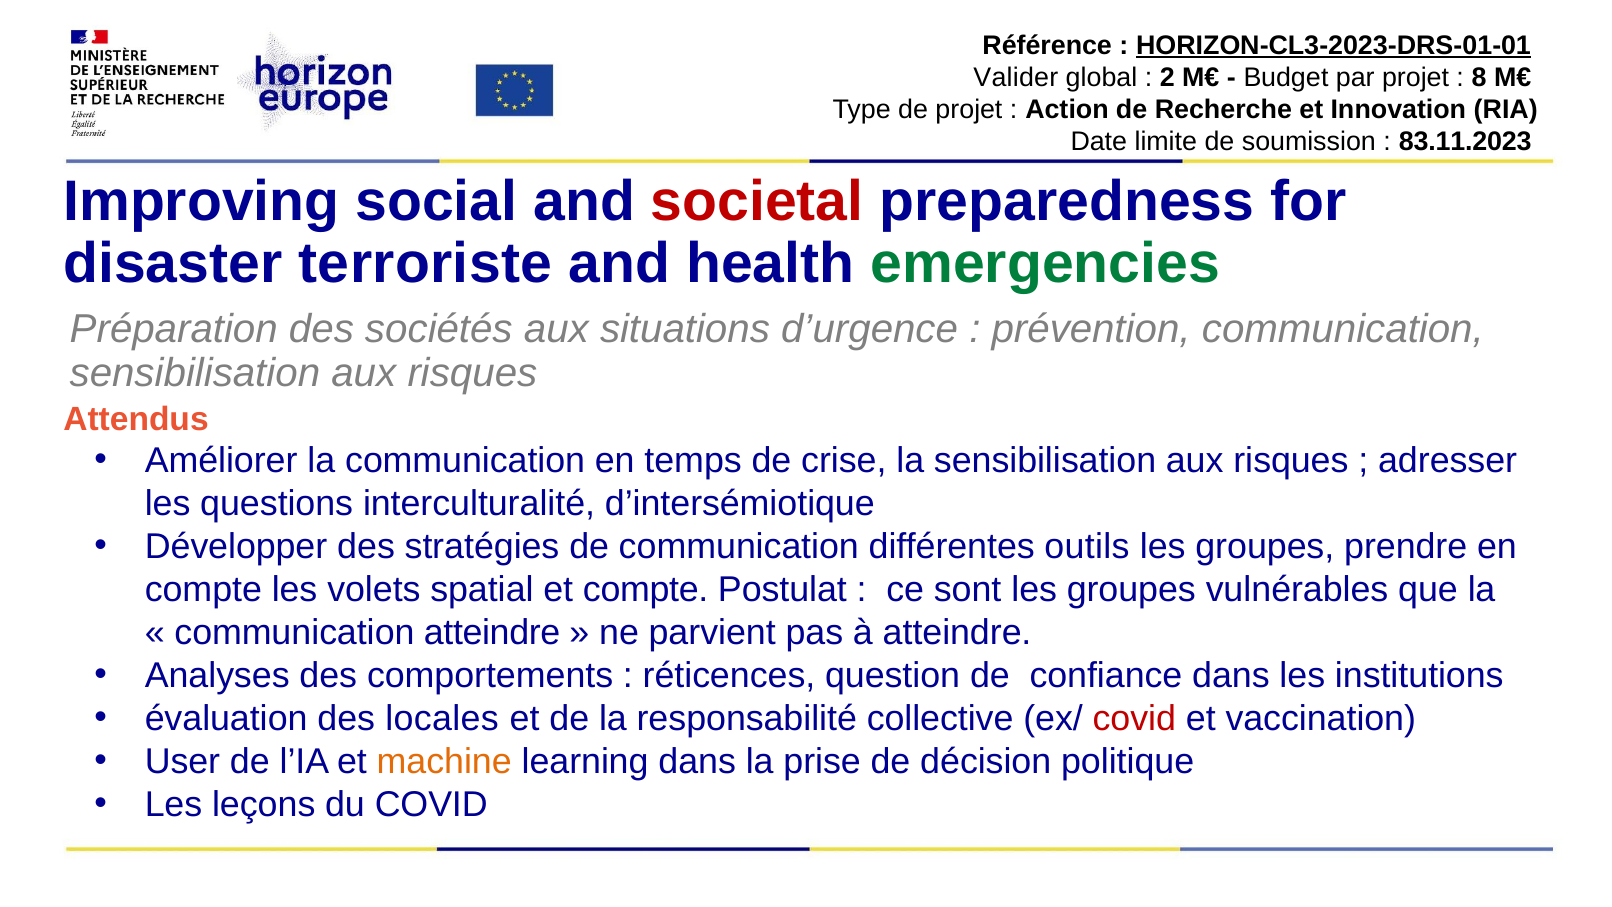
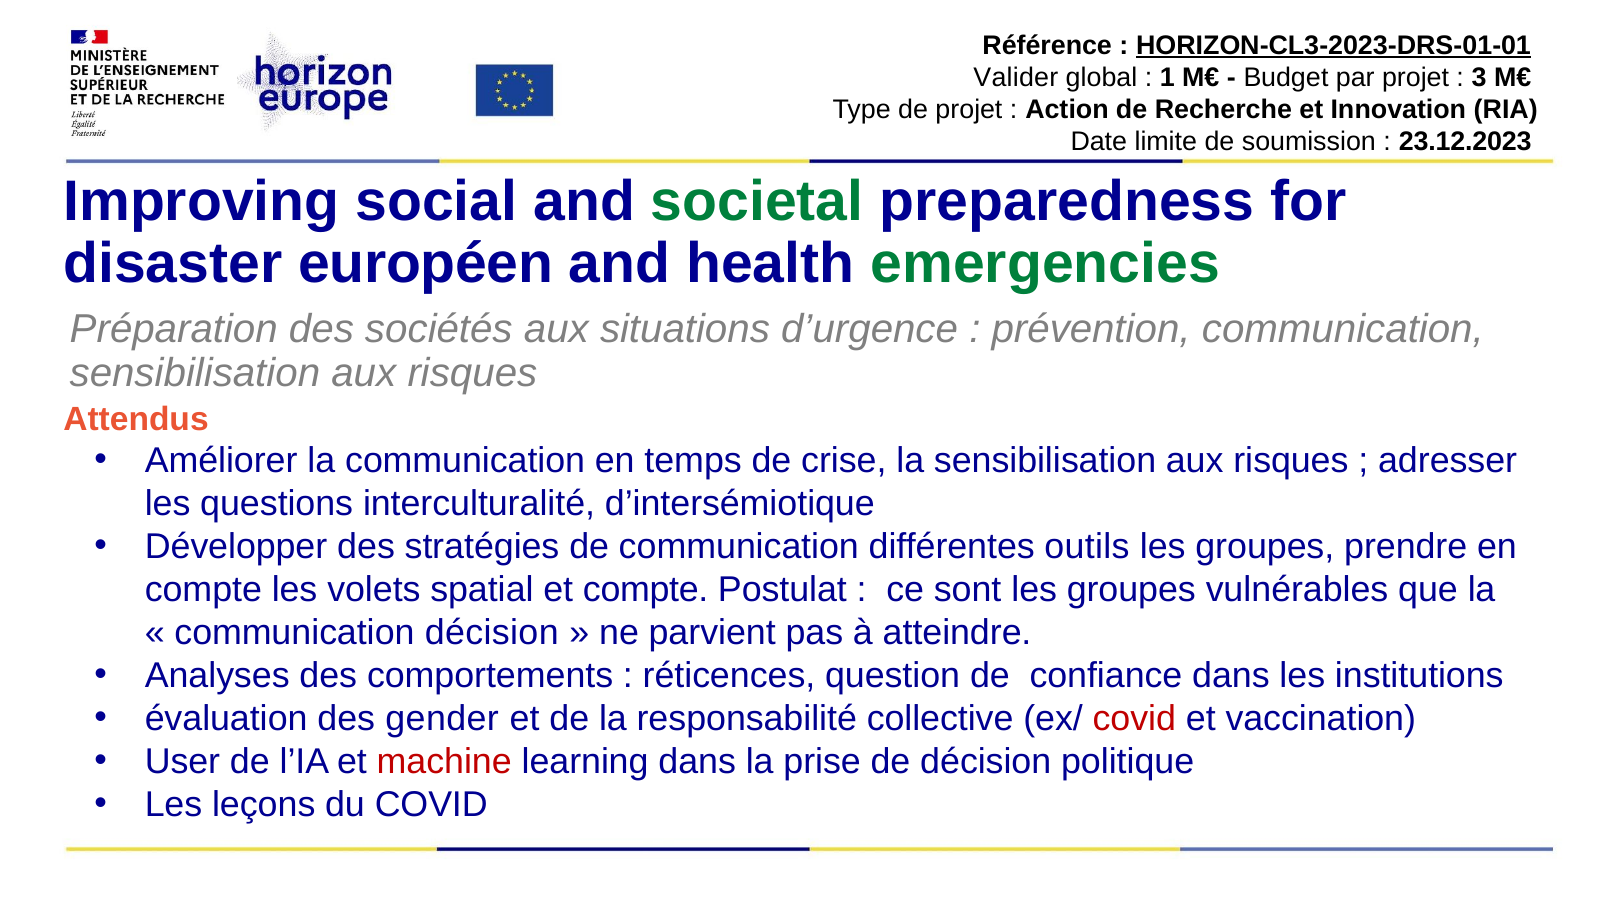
2: 2 -> 1
8: 8 -> 3
83.11.2023: 83.11.2023 -> 23.12.2023
societal colour: red -> green
terroriste: terroriste -> européen
communication atteindre: atteindre -> décision
locales: locales -> gender
machine colour: orange -> red
